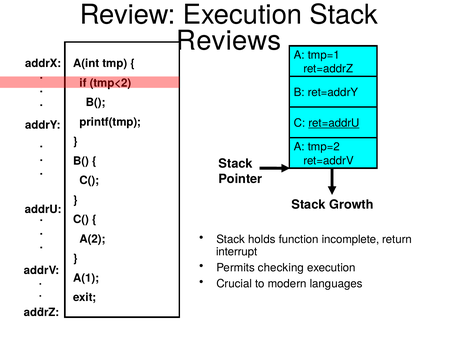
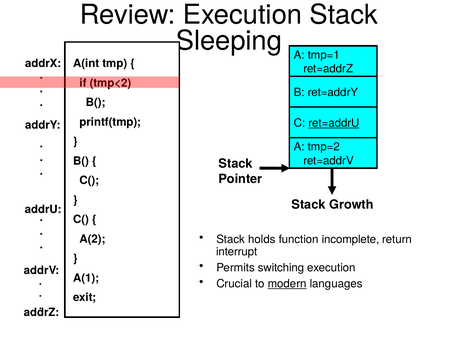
Reviews: Reviews -> Sleeping
checking: checking -> switching
modern underline: none -> present
